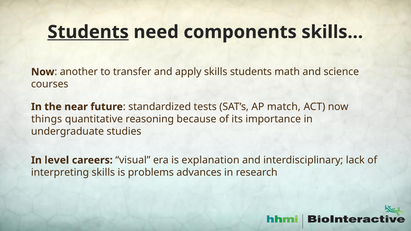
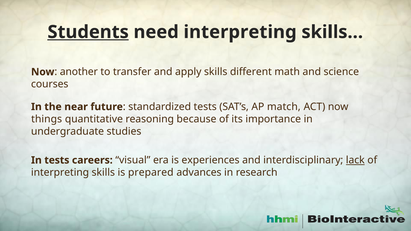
need components: components -> interpreting
skills students: students -> different
In level: level -> tests
explanation: explanation -> experiences
lack underline: none -> present
problems: problems -> prepared
